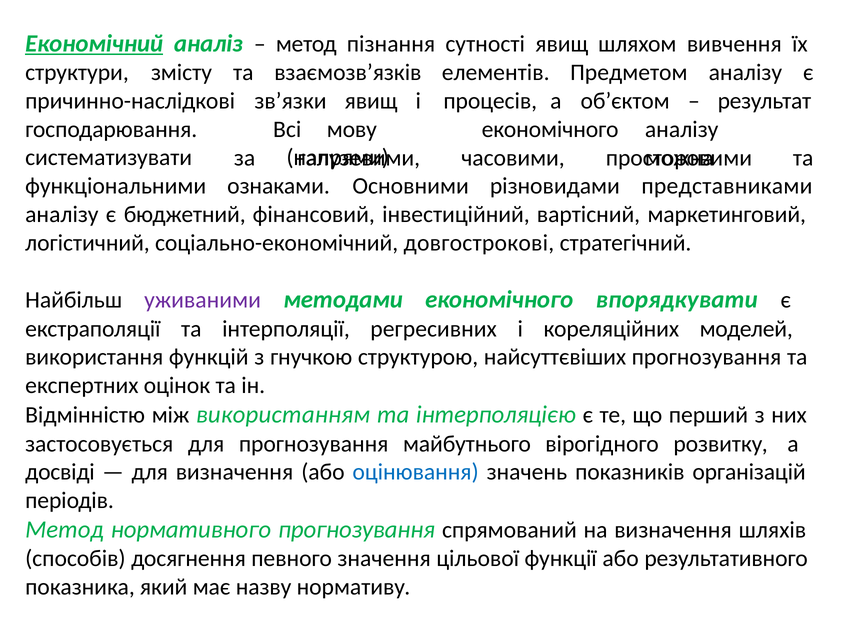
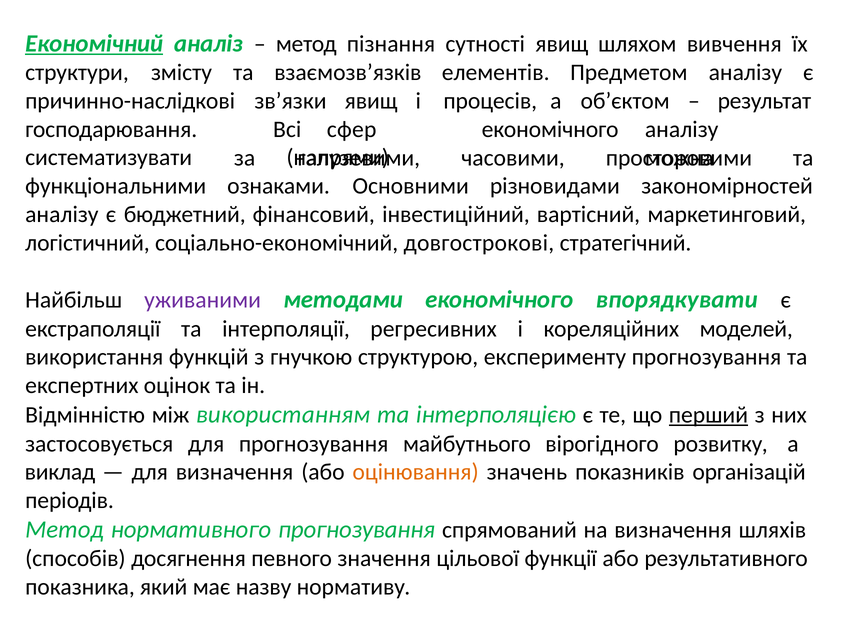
мову: мову -> сфер
представниками: представниками -> закономірностей
найсуттєвіших: найсуттєвіших -> експерименту
перший underline: none -> present
досвіді: досвіді -> виклад
оцінювання colour: blue -> orange
